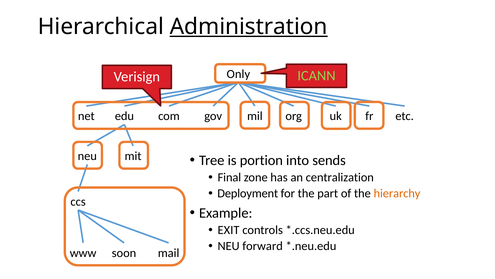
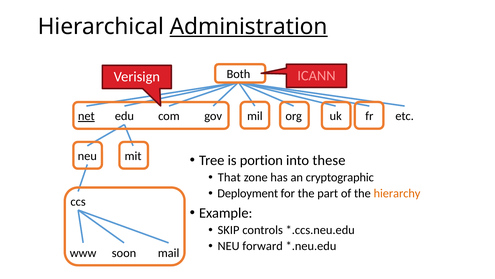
Only: Only -> Both
ICANN colour: light green -> pink
net underline: none -> present
sends: sends -> these
Final: Final -> That
centralization: centralization -> cryptographic
EXIT: EXIT -> SKIP
